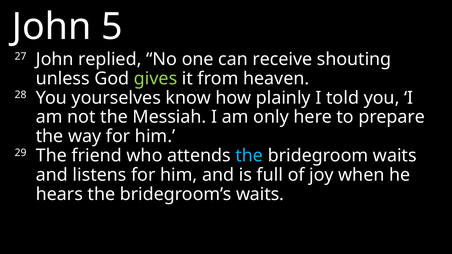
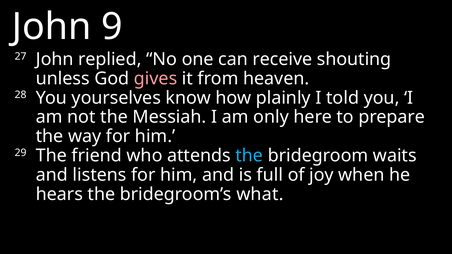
5: 5 -> 9
gives colour: light green -> pink
bridegroom’s waits: waits -> what
